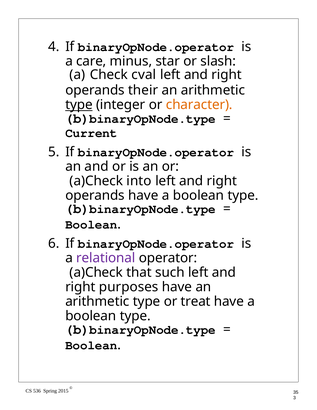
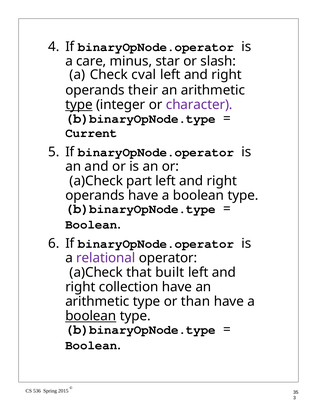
character colour: orange -> purple
into: into -> part
such: such -> built
purposes: purposes -> collection
treat: treat -> than
boolean at (91, 316) underline: none -> present
